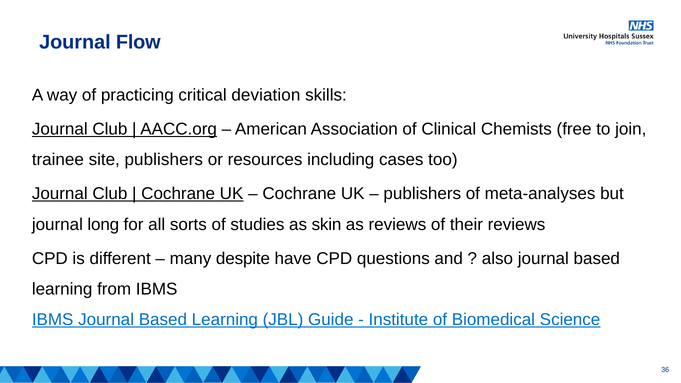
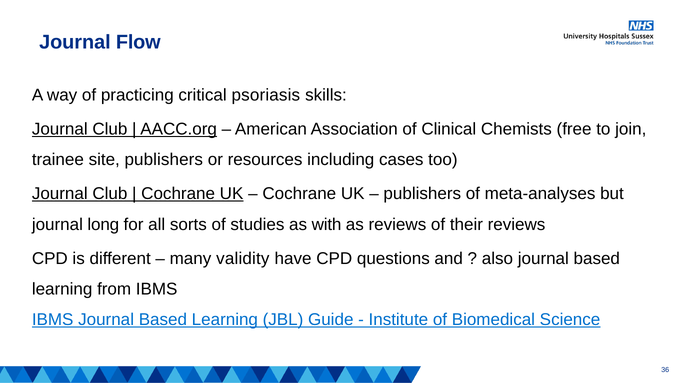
deviation: deviation -> psoriasis
skin: skin -> with
despite: despite -> validity
